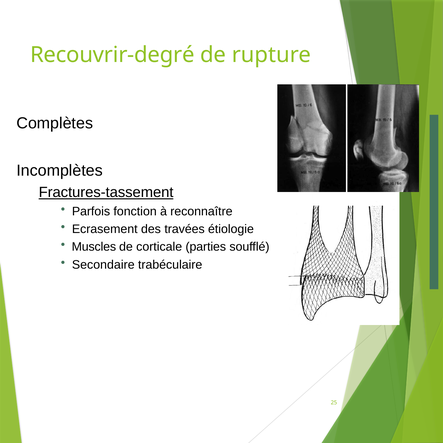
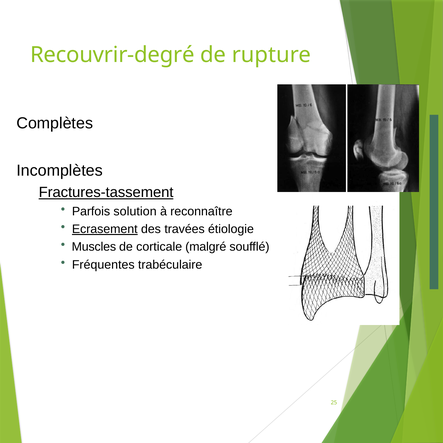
fonction: fonction -> solution
Ecrasement underline: none -> present
parties: parties -> malgré
Secondaire: Secondaire -> Fréquentes
